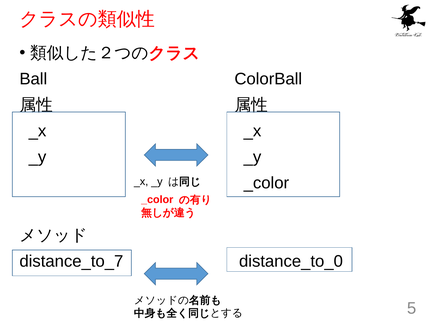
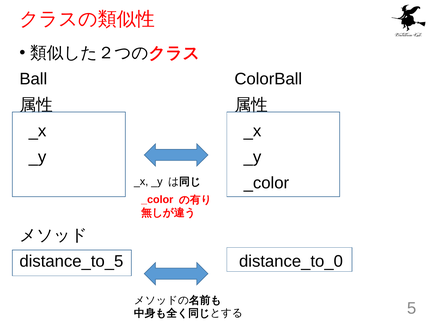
distance_to_7: distance_to_7 -> distance_to_5
